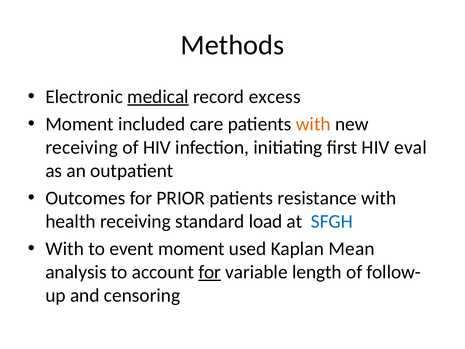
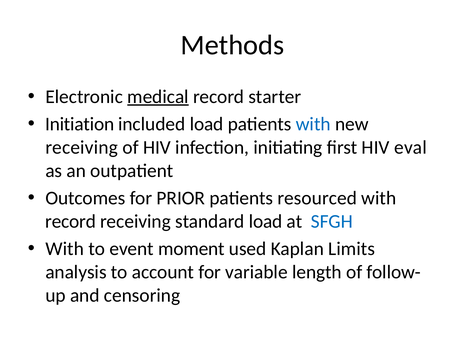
excess: excess -> starter
Moment at (80, 124): Moment -> Initiation
included care: care -> load
with at (313, 124) colour: orange -> blue
resistance: resistance -> resourced
health at (71, 221): health -> record
Mean: Mean -> Limits
for at (210, 272) underline: present -> none
